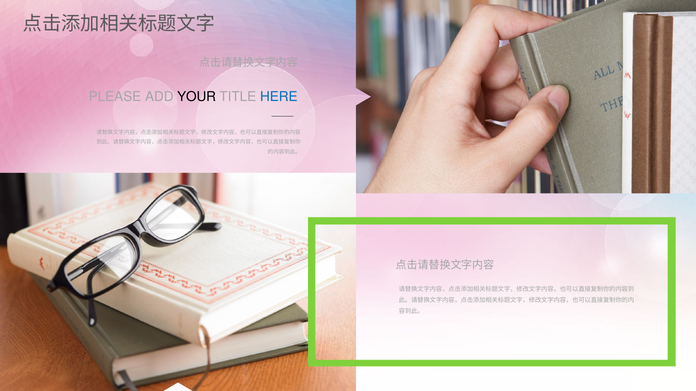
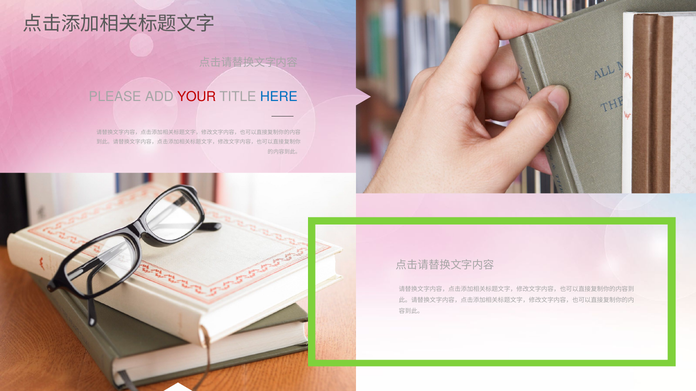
YOUR colour: black -> red
